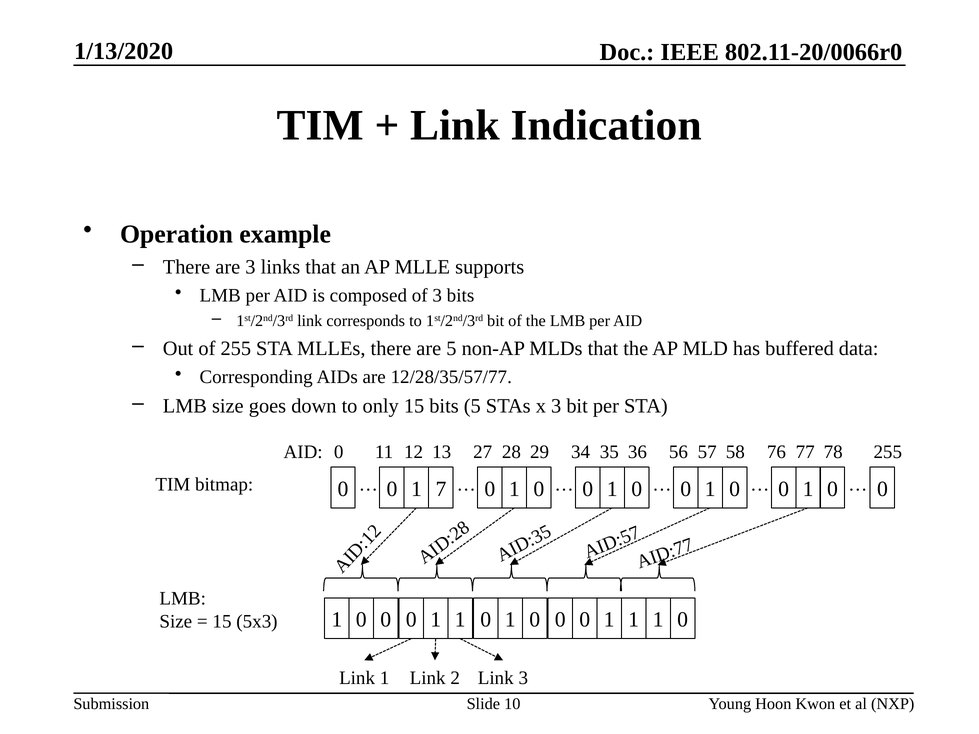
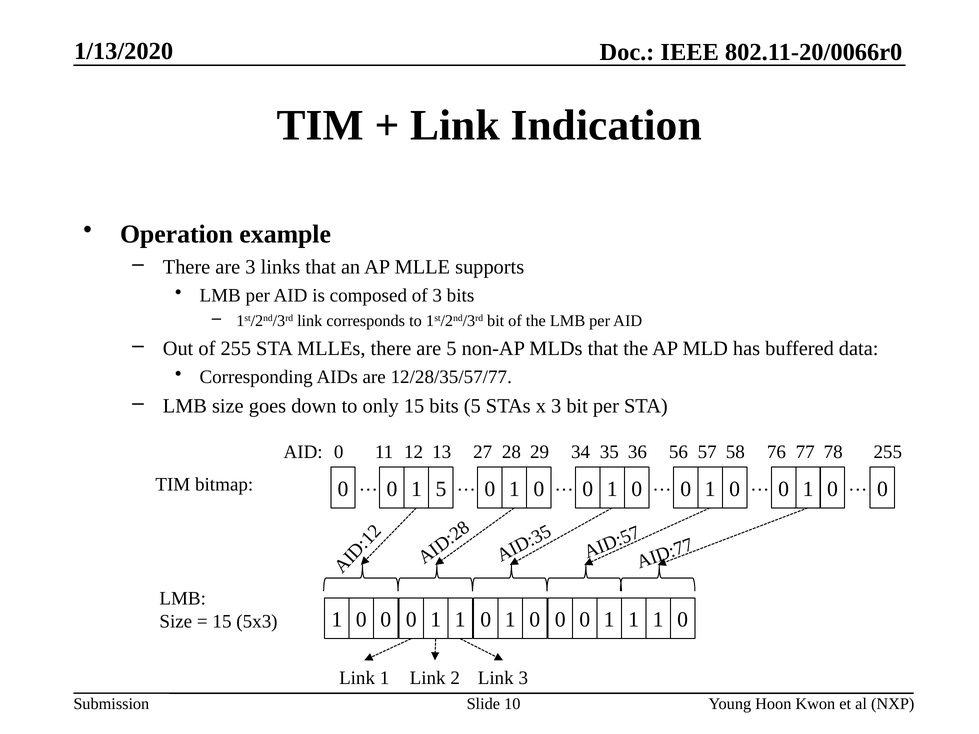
1 7: 7 -> 5
